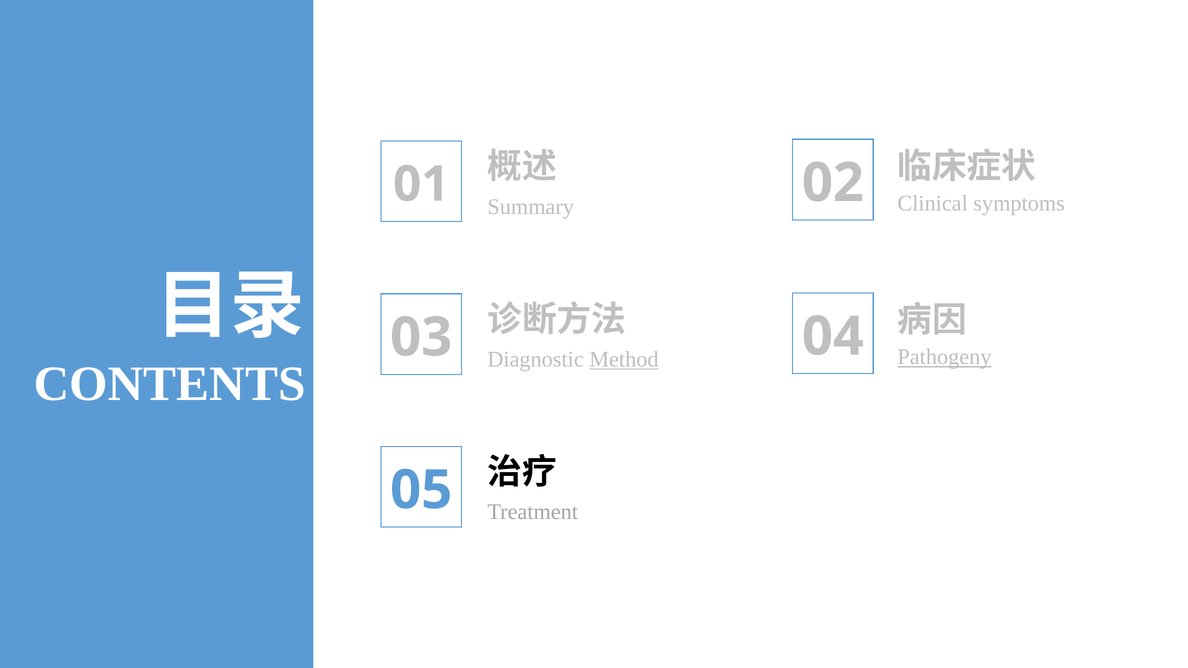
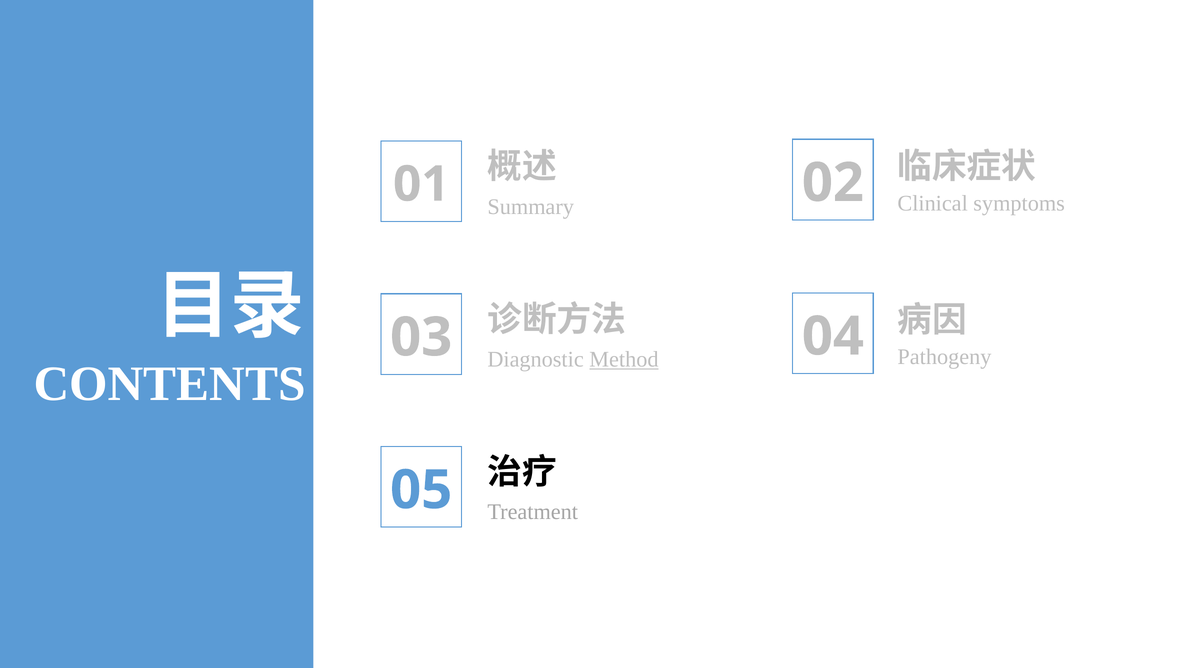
Pathogeny underline: present -> none
